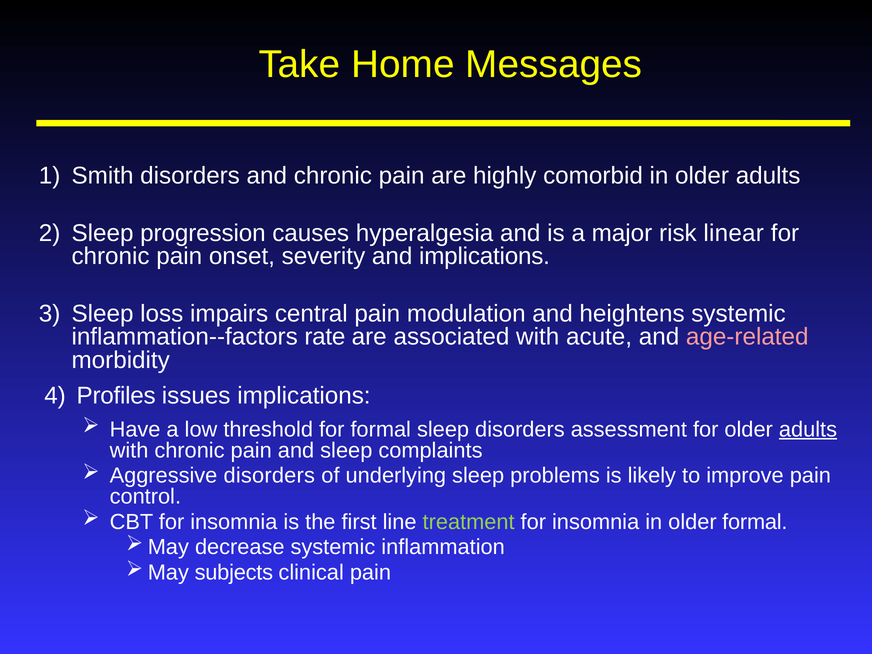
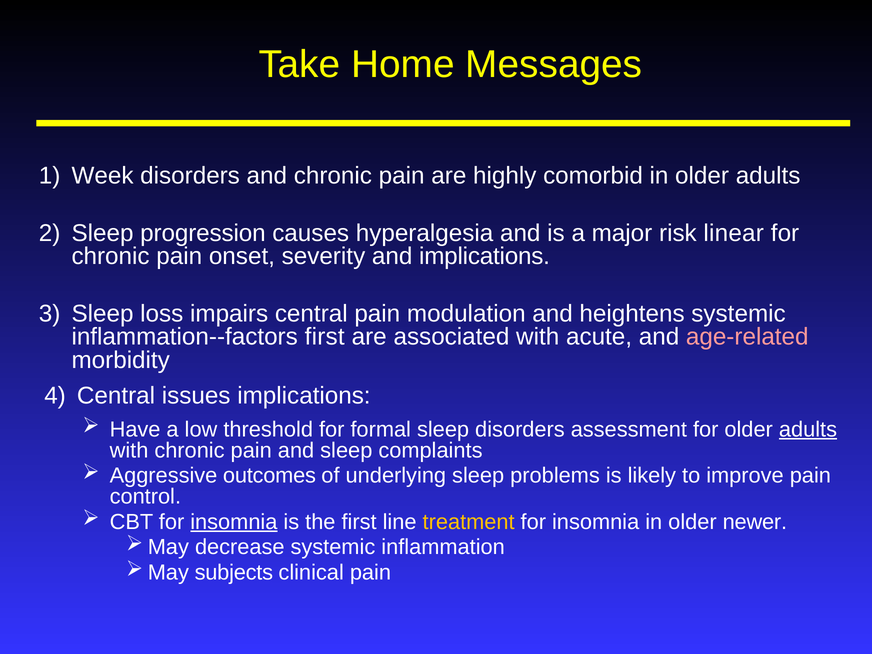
Smith: Smith -> Week
inflammation--factors rate: rate -> first
Profiles at (116, 396): Profiles -> Central
Aggressive disorders: disorders -> outcomes
insomnia at (234, 522) underline: none -> present
treatment colour: light green -> yellow
older formal: formal -> newer
